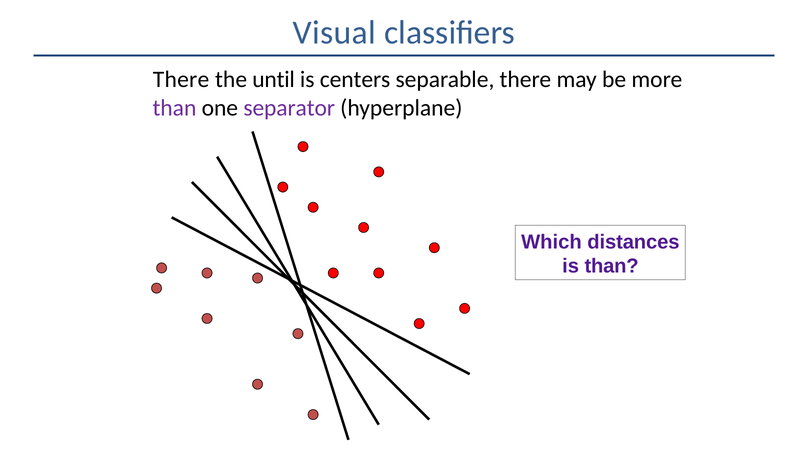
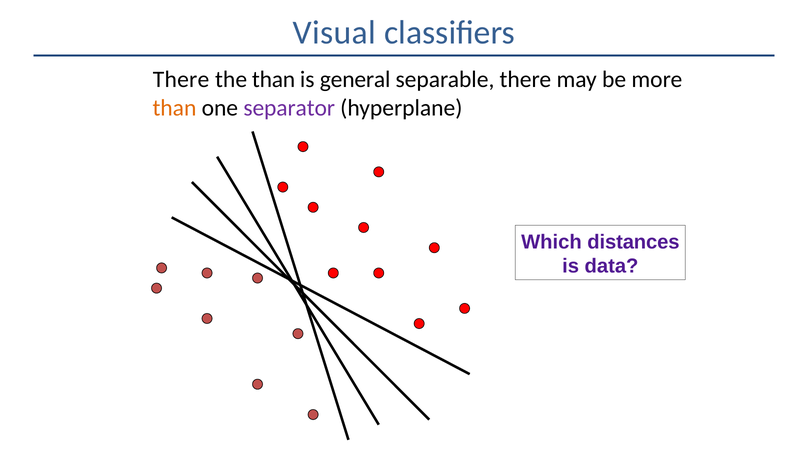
the until: until -> than
centers: centers -> general
than at (174, 108) colour: purple -> orange
is than: than -> data
